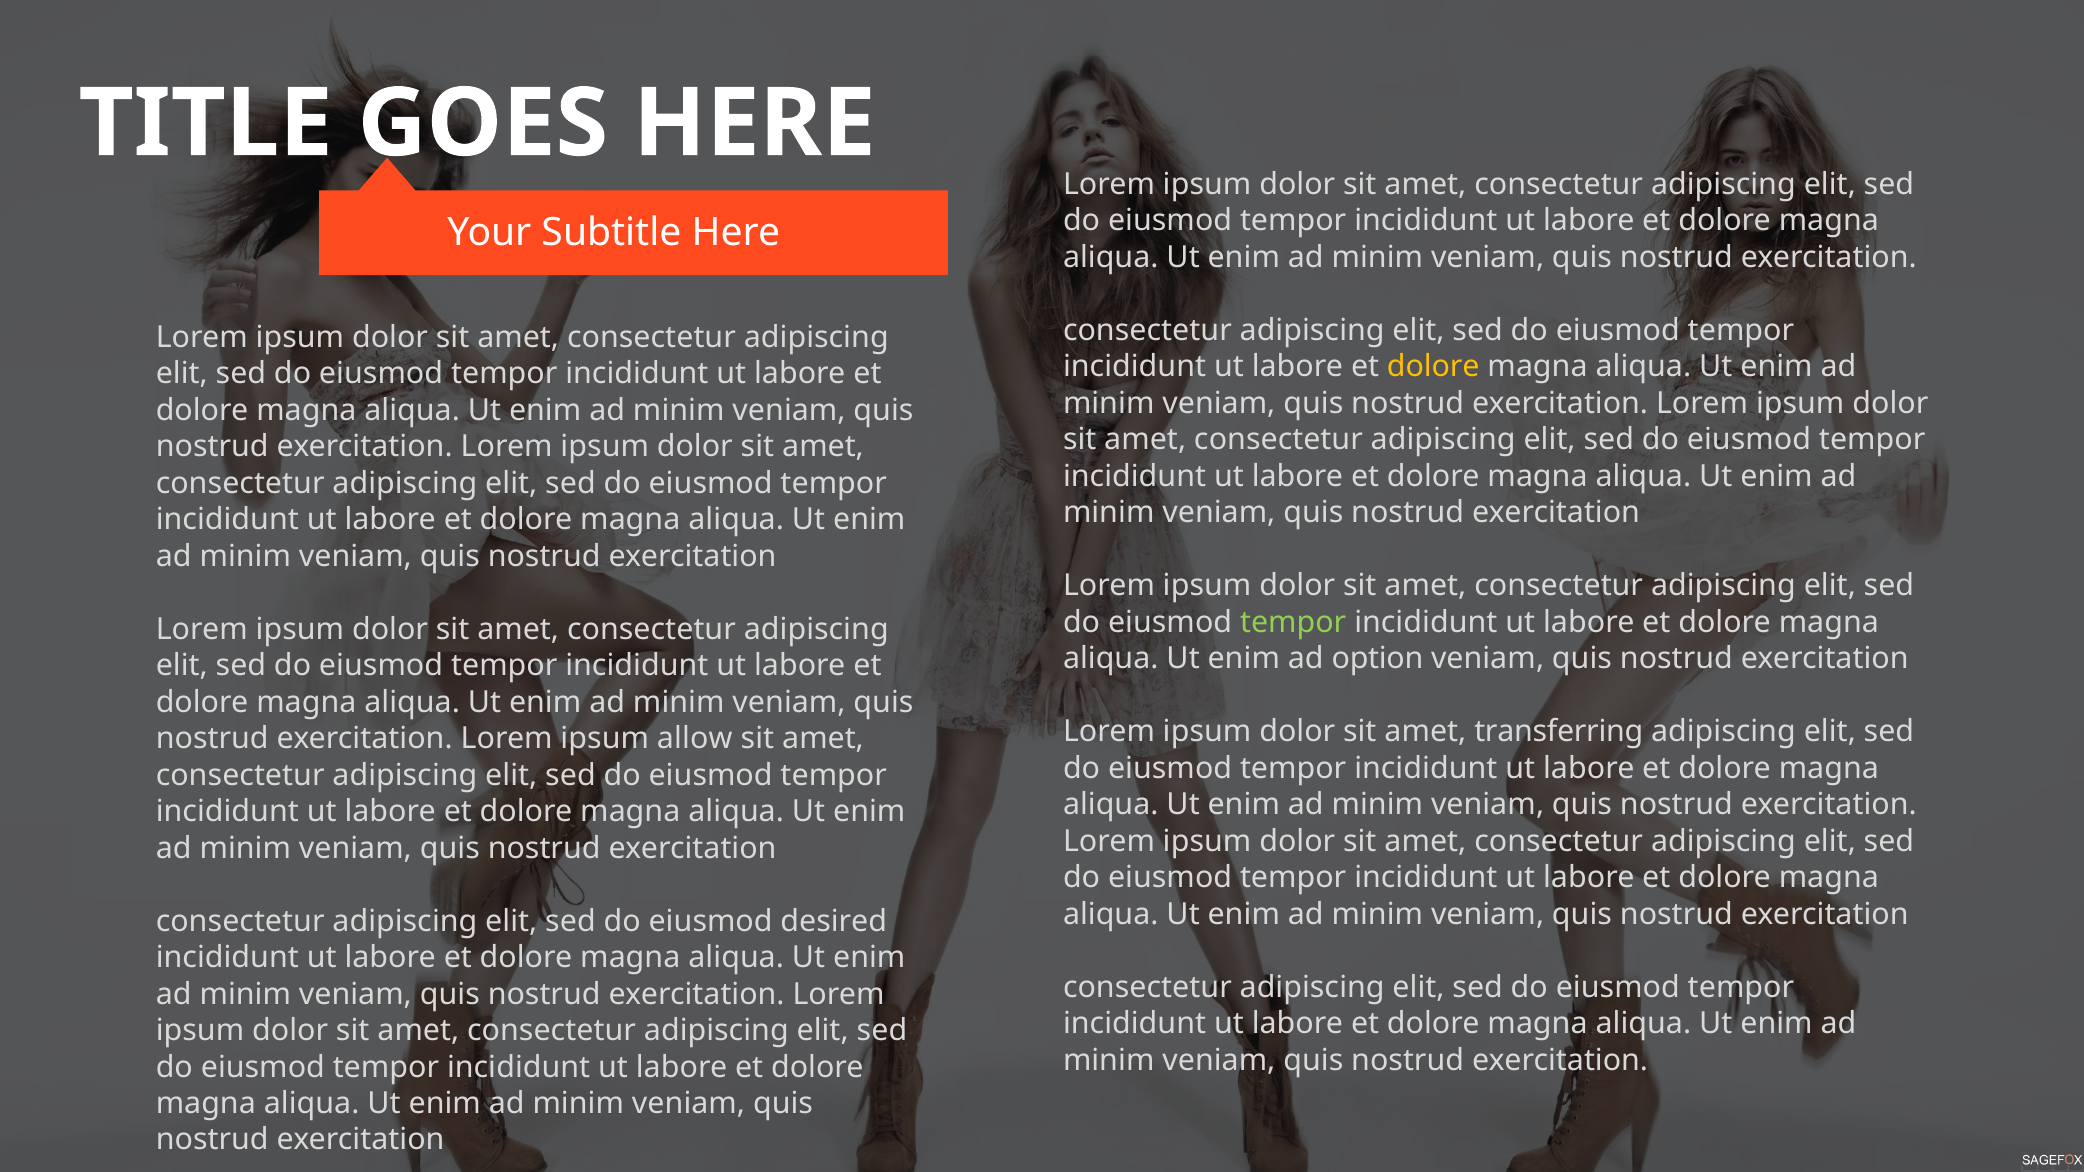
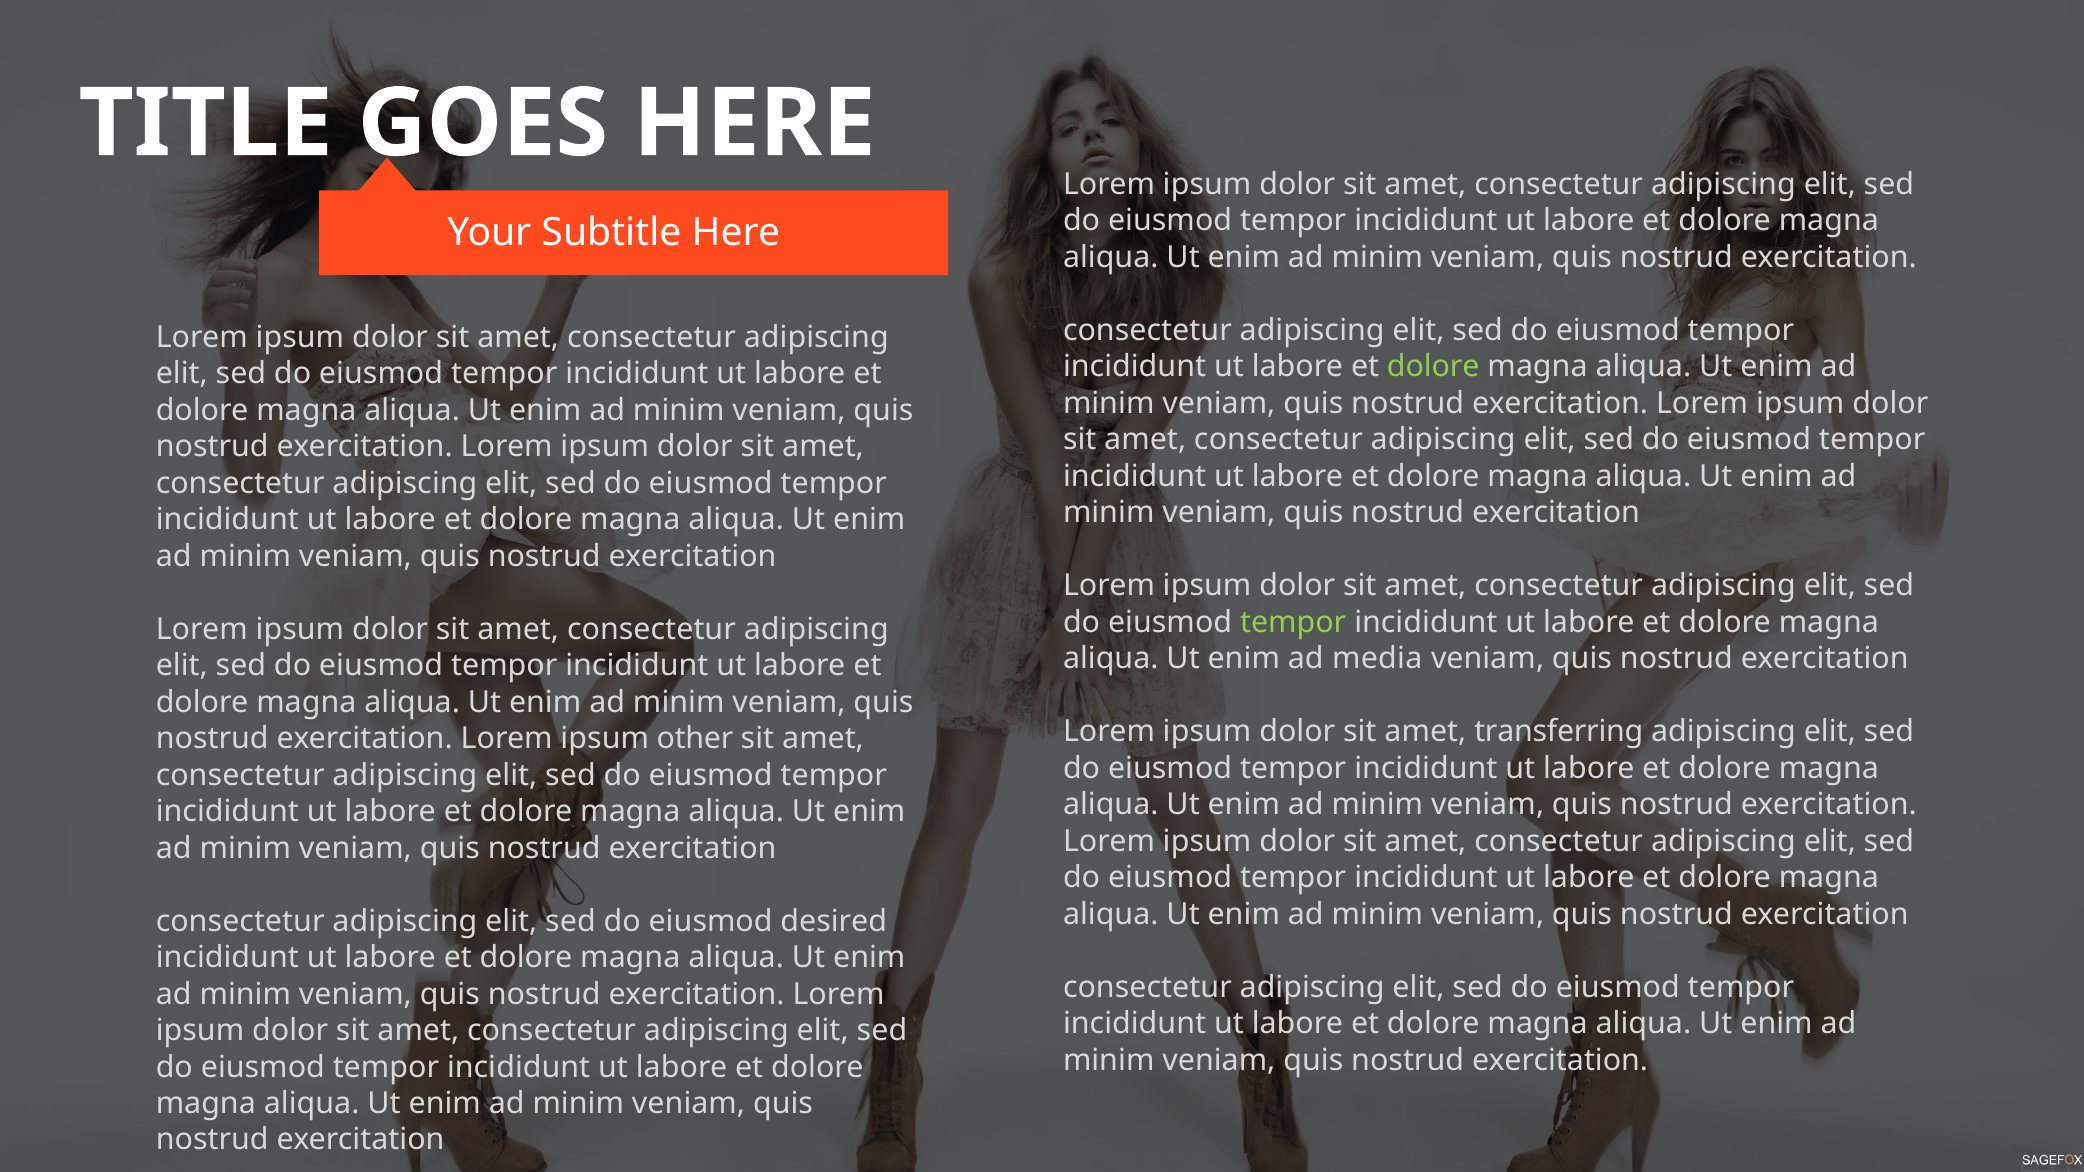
dolore at (1433, 367) colour: yellow -> light green
option: option -> media
allow: allow -> other
